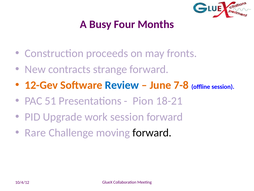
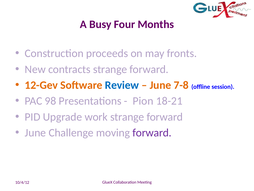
51: 51 -> 98
work session: session -> strange
Rare at (35, 132): Rare -> June
forward at (152, 132) colour: black -> purple
